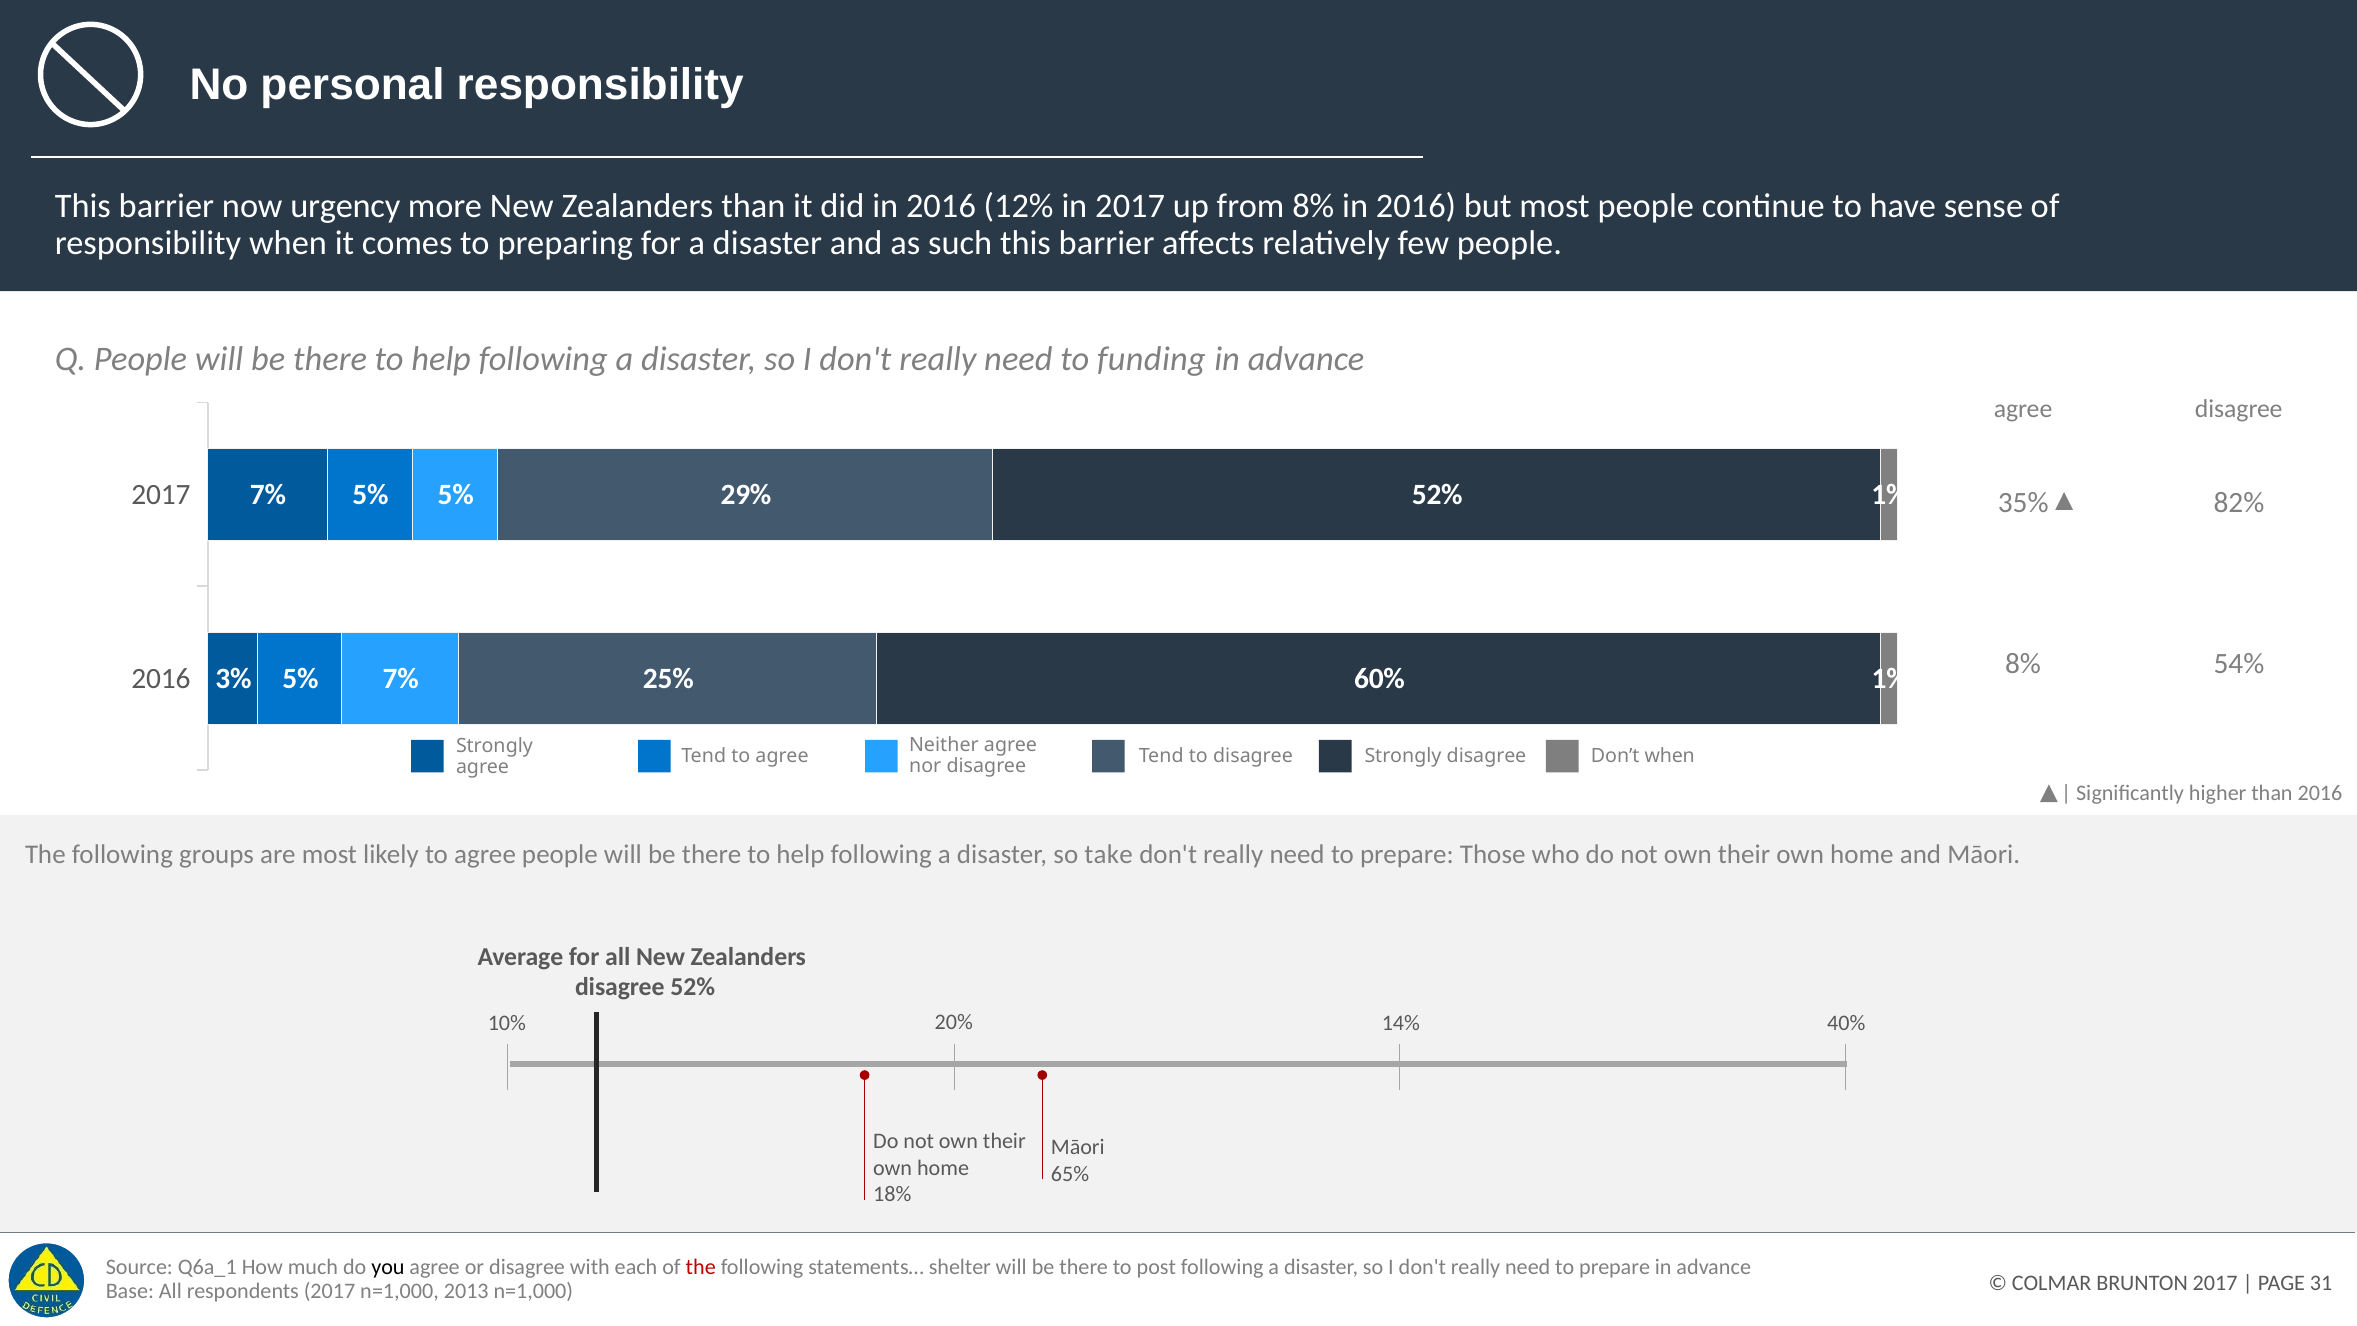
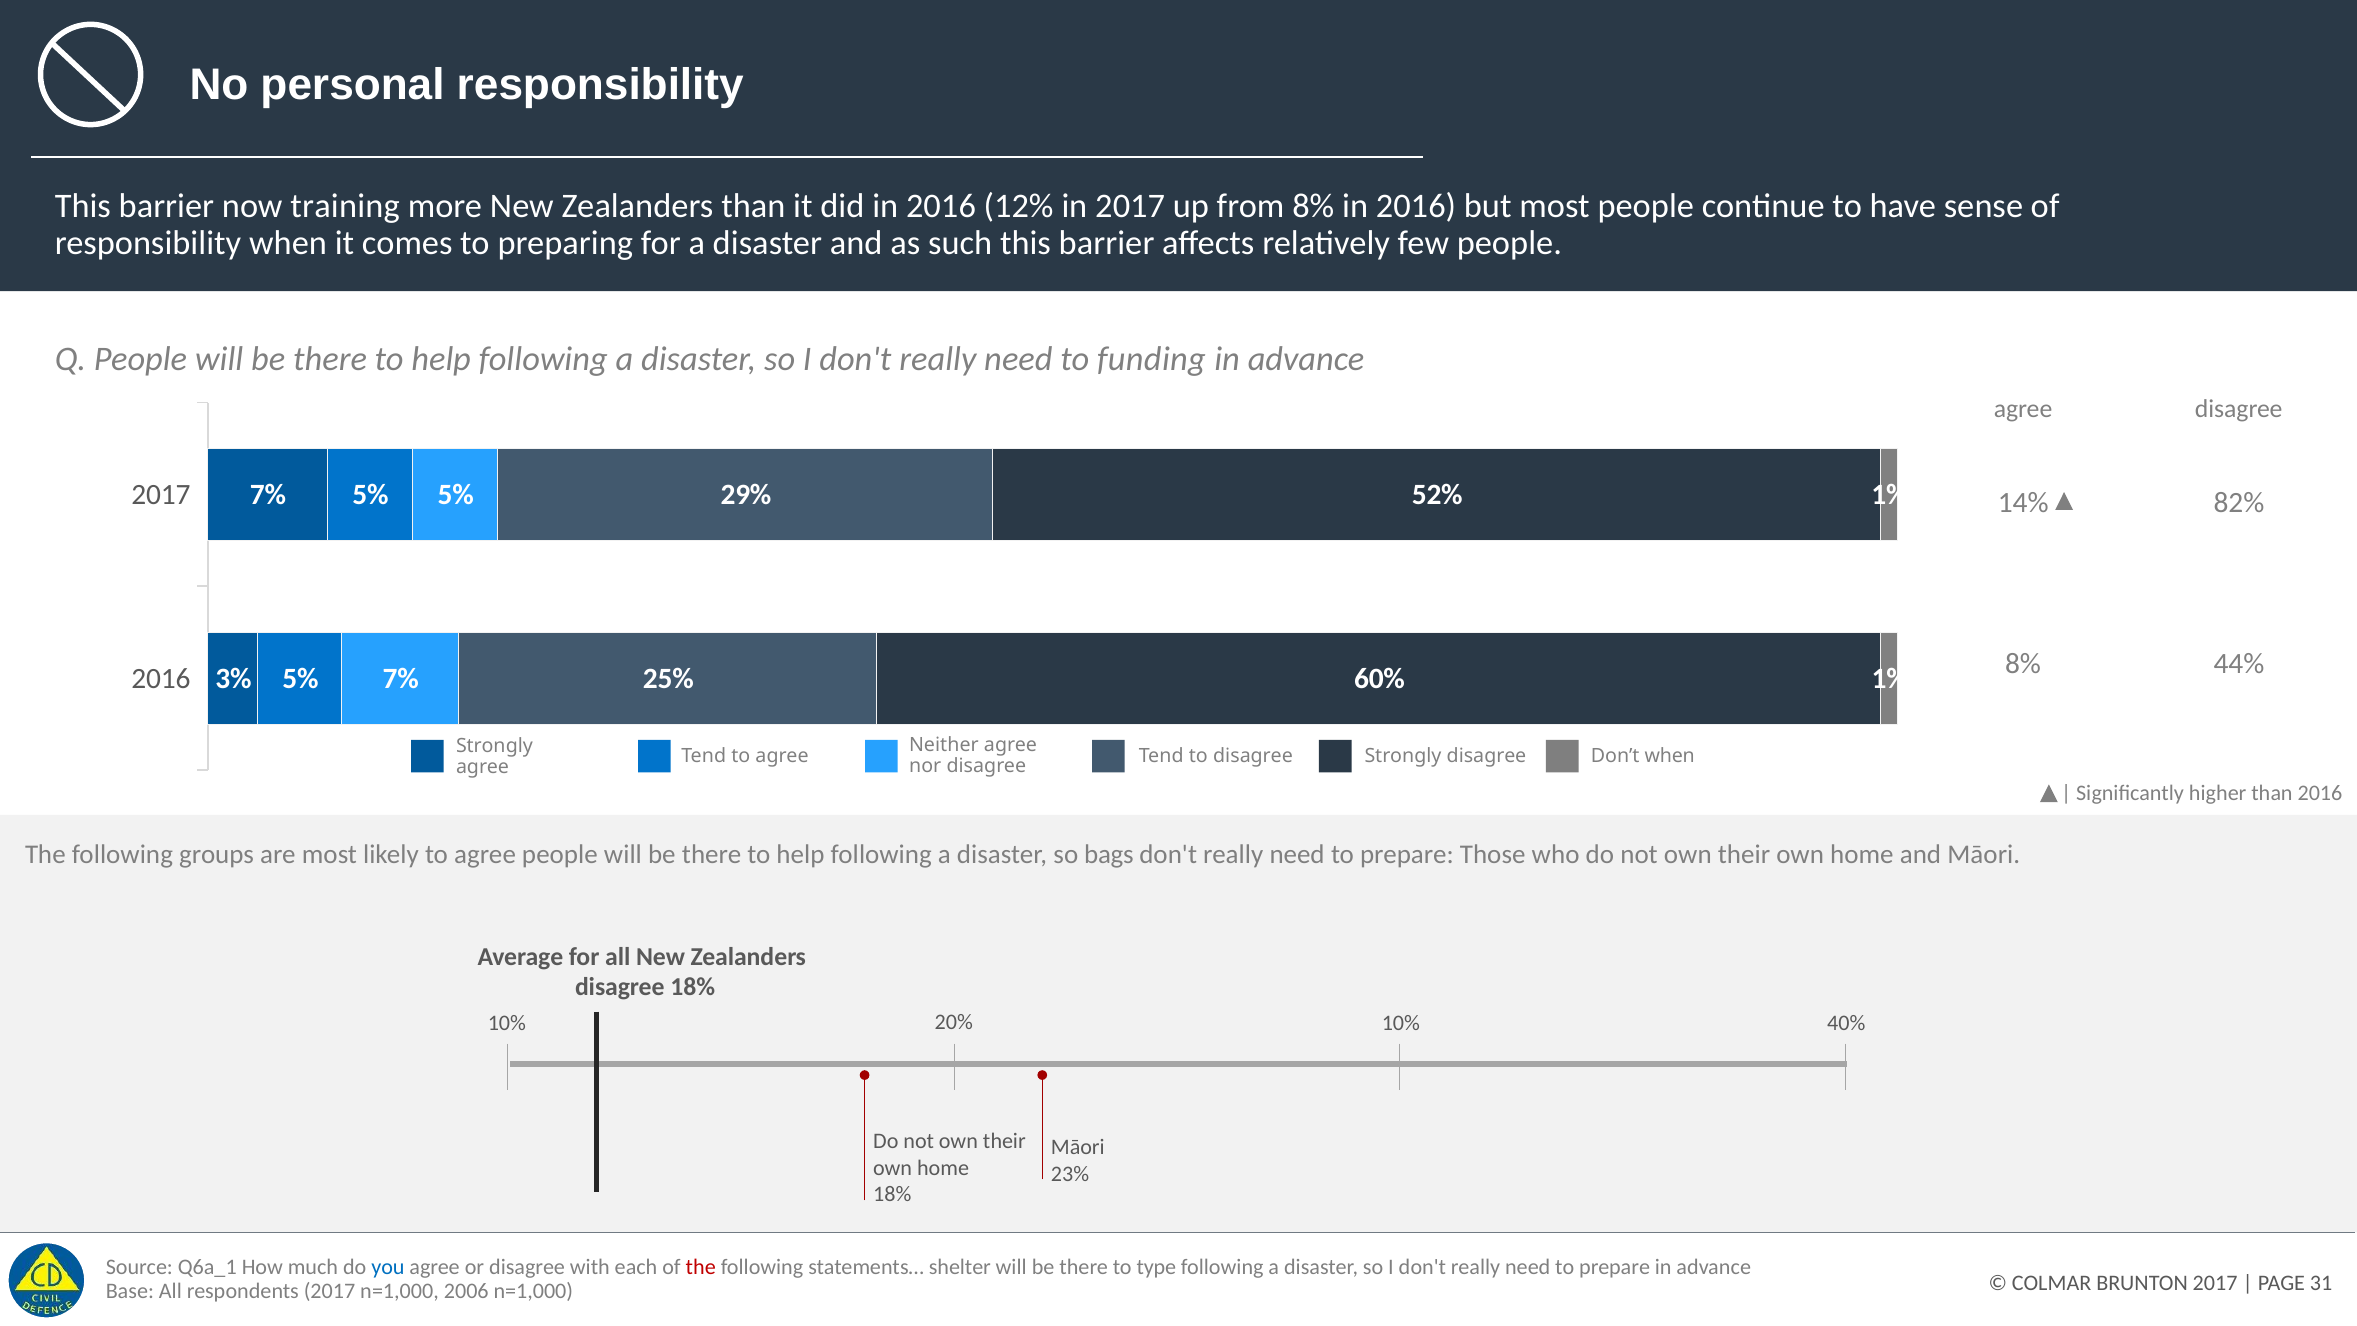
urgency: urgency -> training
35%: 35% -> 14%
54%: 54% -> 44%
take: take -> bags
disagree 52%: 52% -> 18%
14% at (1401, 1023): 14% -> 10%
65%: 65% -> 23%
you colour: black -> blue
post: post -> type
2013: 2013 -> 2006
